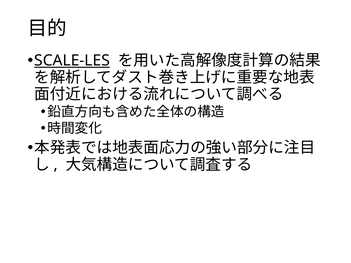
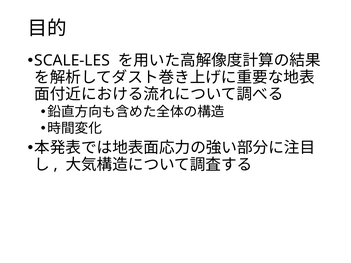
SCALE-LES underline: present -> none
